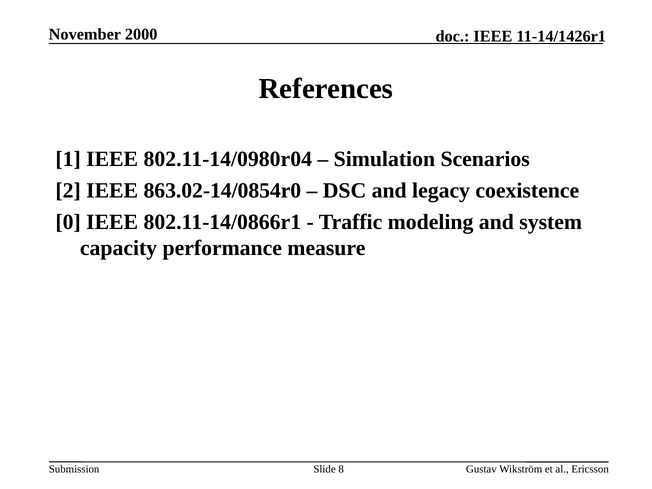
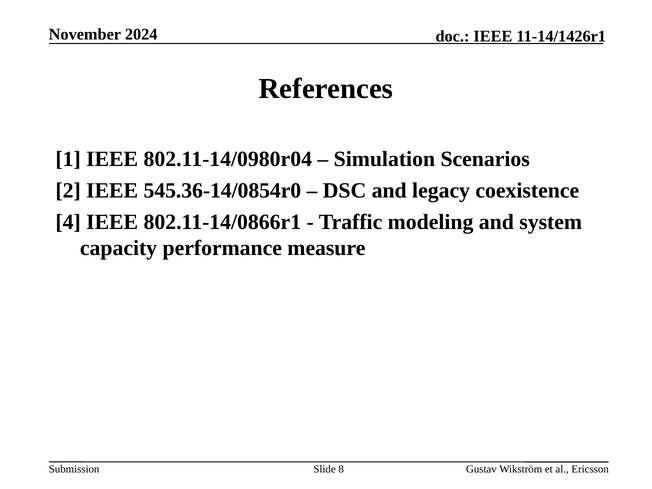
2000: 2000 -> 2024
863.02-14/0854r0: 863.02-14/0854r0 -> 545.36-14/0854r0
0: 0 -> 4
